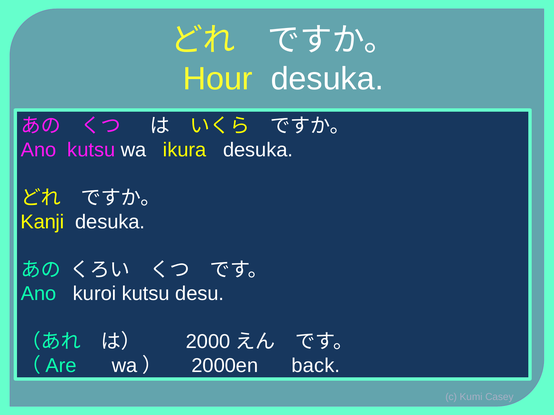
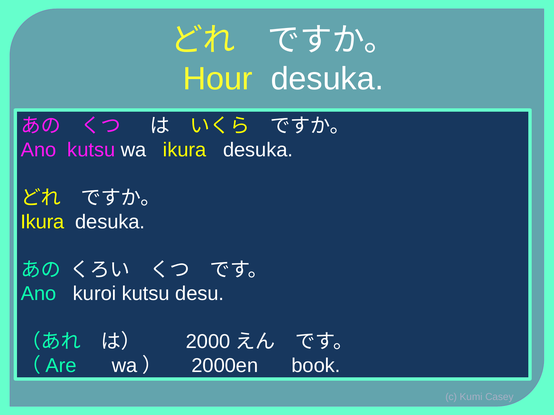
Kanji at (42, 222): Kanji -> Ikura
back: back -> book
